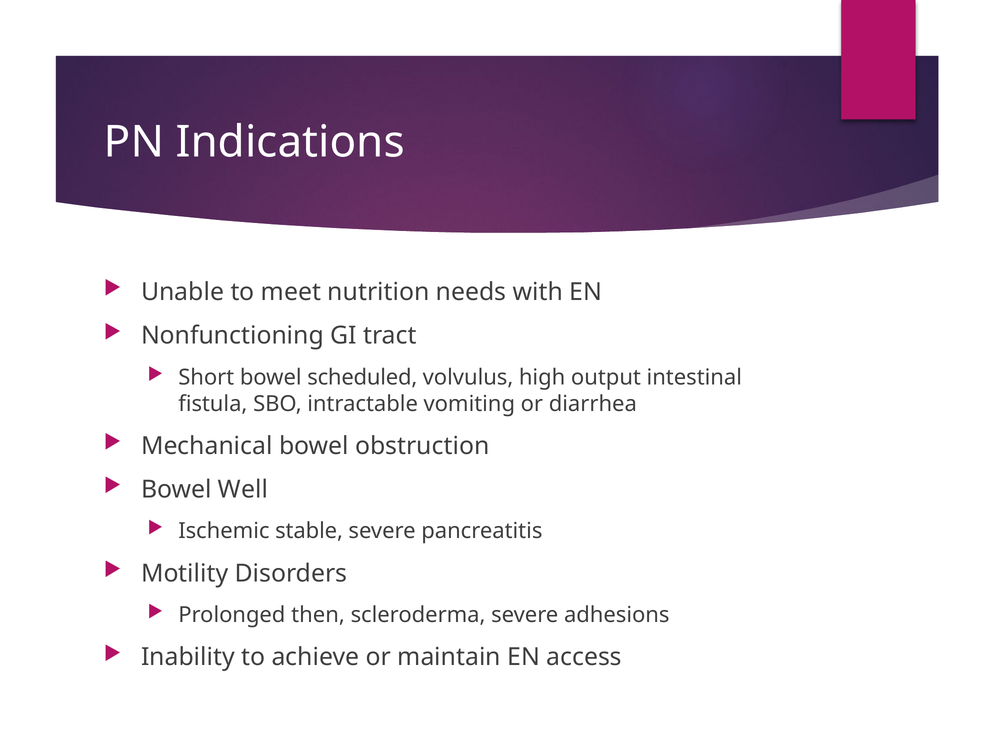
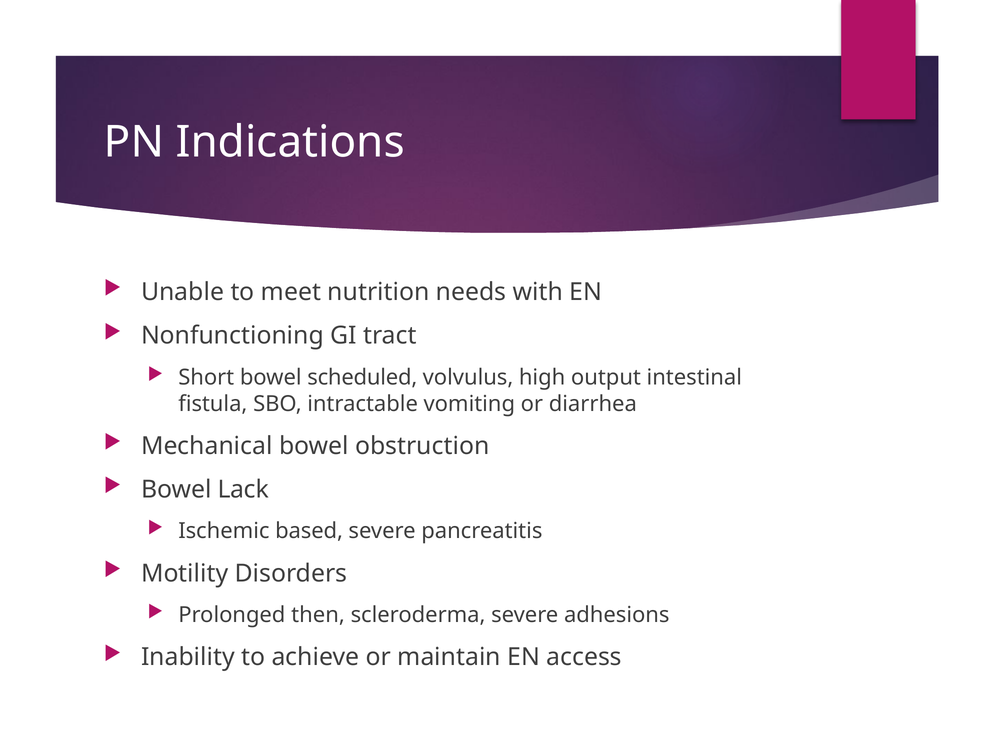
Well: Well -> Lack
stable: stable -> based
